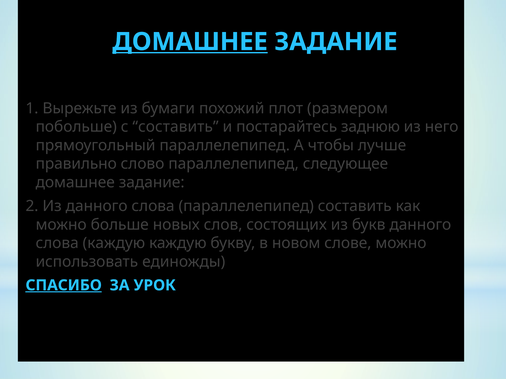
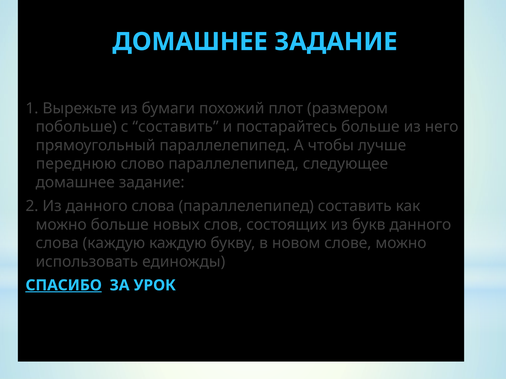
ДОМАШНЕЕ at (190, 42) underline: present -> none
постарайтесь заднюю: заднюю -> больше
правильно: правильно -> переднюю
